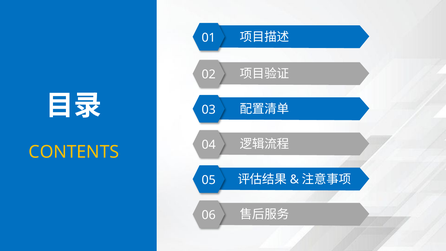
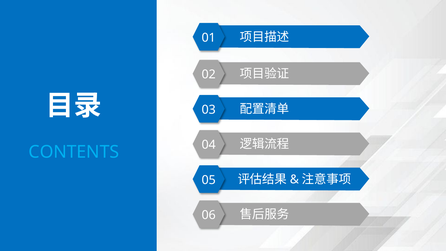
CONTENTS colour: yellow -> light blue
